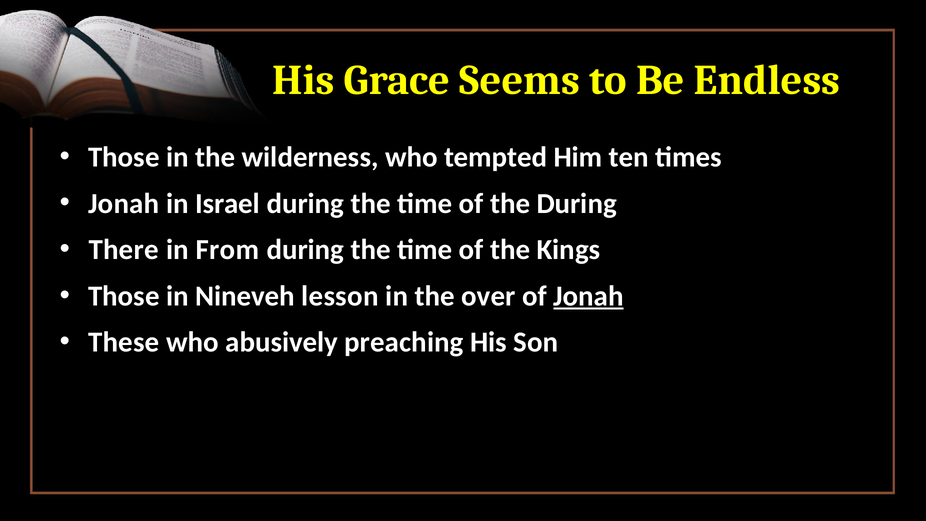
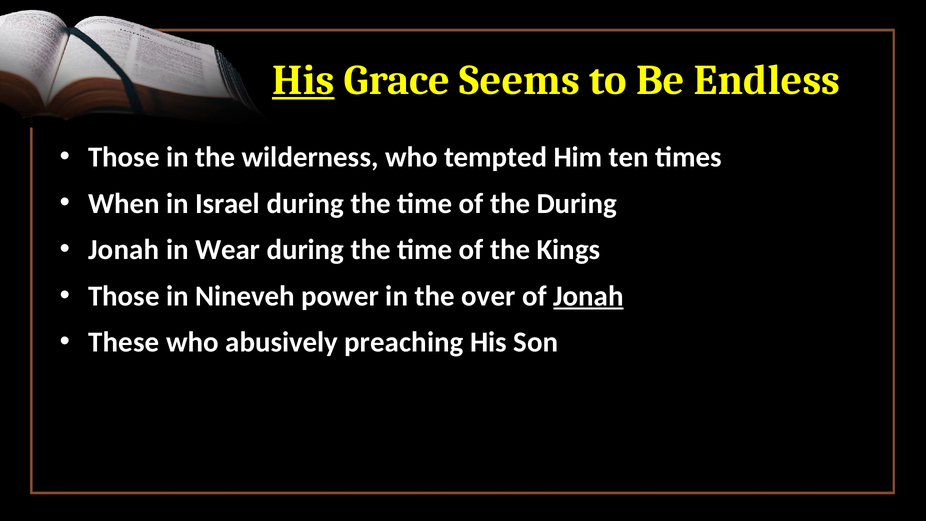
His at (303, 80) underline: none -> present
Jonah at (124, 203): Jonah -> When
There at (124, 250): There -> Jonah
From: From -> Wear
lesson: lesson -> power
